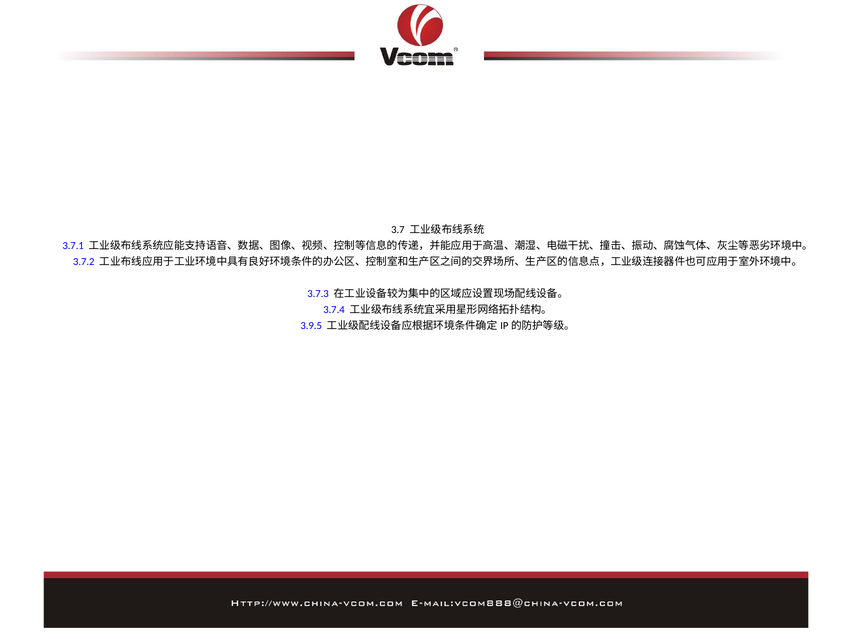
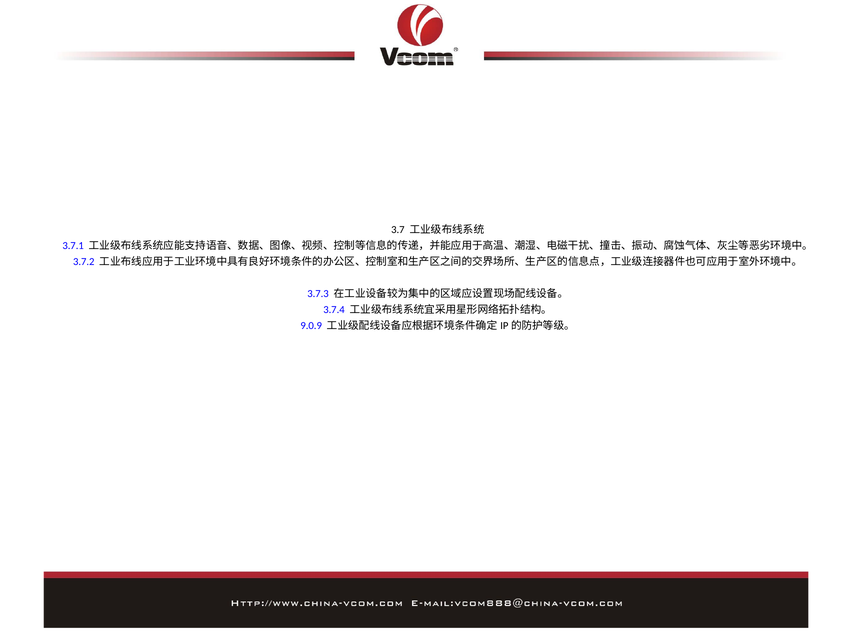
3.9.5: 3.9.5 -> 9.0.9
